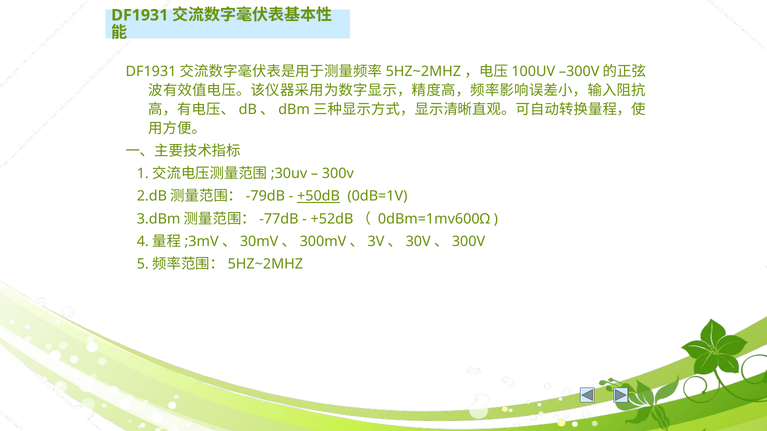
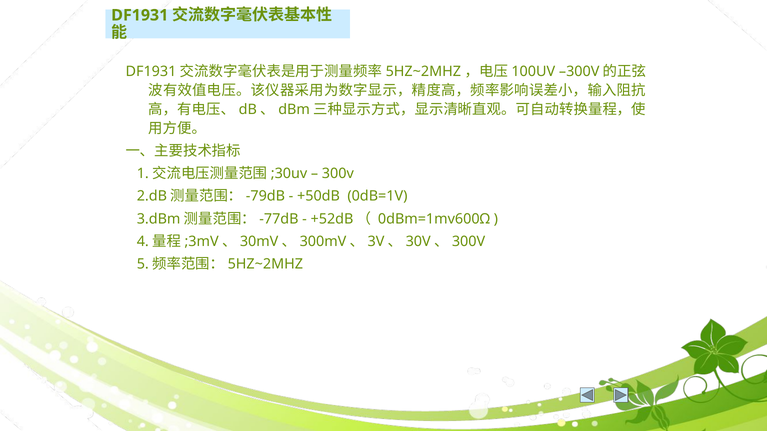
+50dB underline: present -> none
